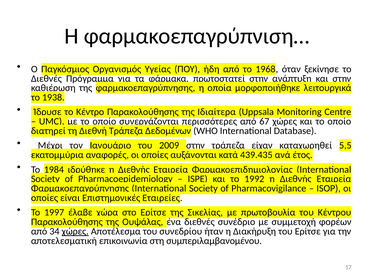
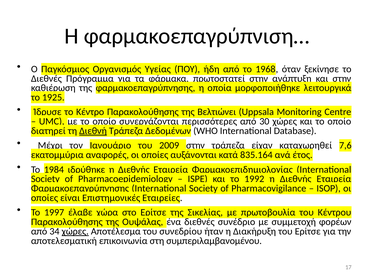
1938: 1938 -> 1925
Ιδιαίτερα: Ιδιαίτερα -> Βελτιώνει
67: 67 -> 30
Διεθνή underline: none -> present
5,5: 5,5 -> 7,6
439.435: 439.435 -> 835.164
